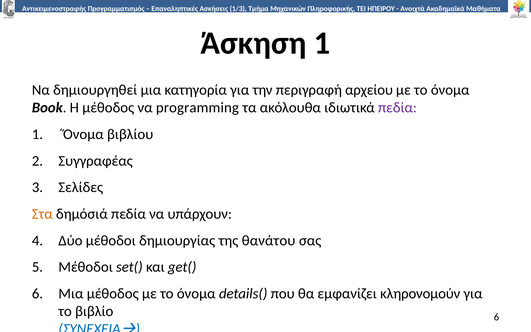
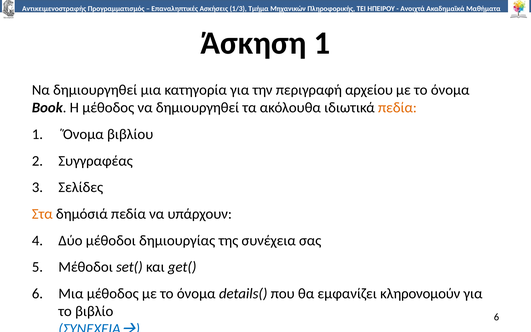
μέθοδος να programming: programming -> δημιουργηθεί
πεδία at (397, 108) colour: purple -> orange
θανάτου: θανάτου -> συνέχεια
